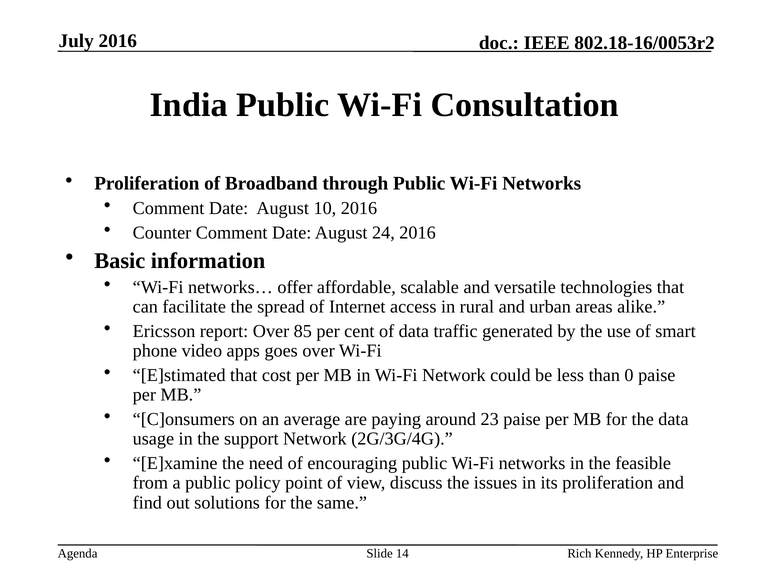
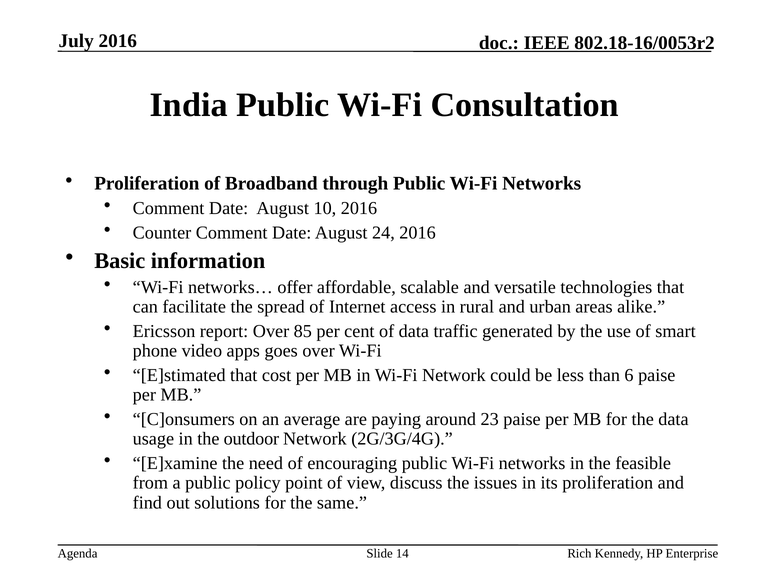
0: 0 -> 6
support: support -> outdoor
